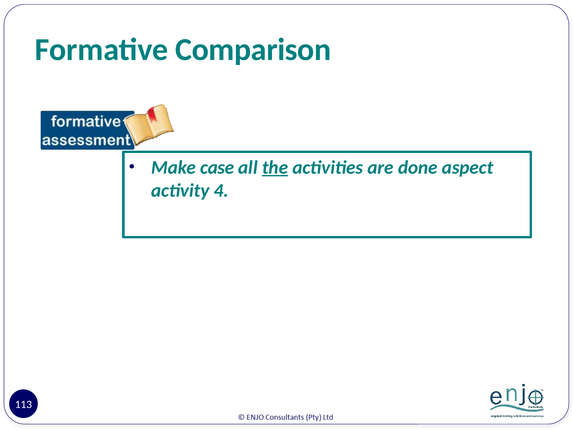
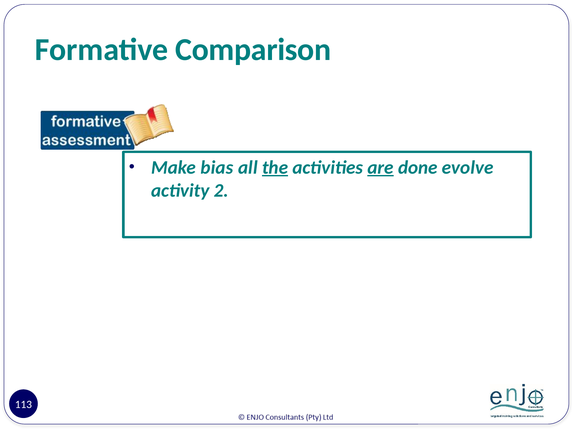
case: case -> bias
are underline: none -> present
aspect: aspect -> evolve
4: 4 -> 2
